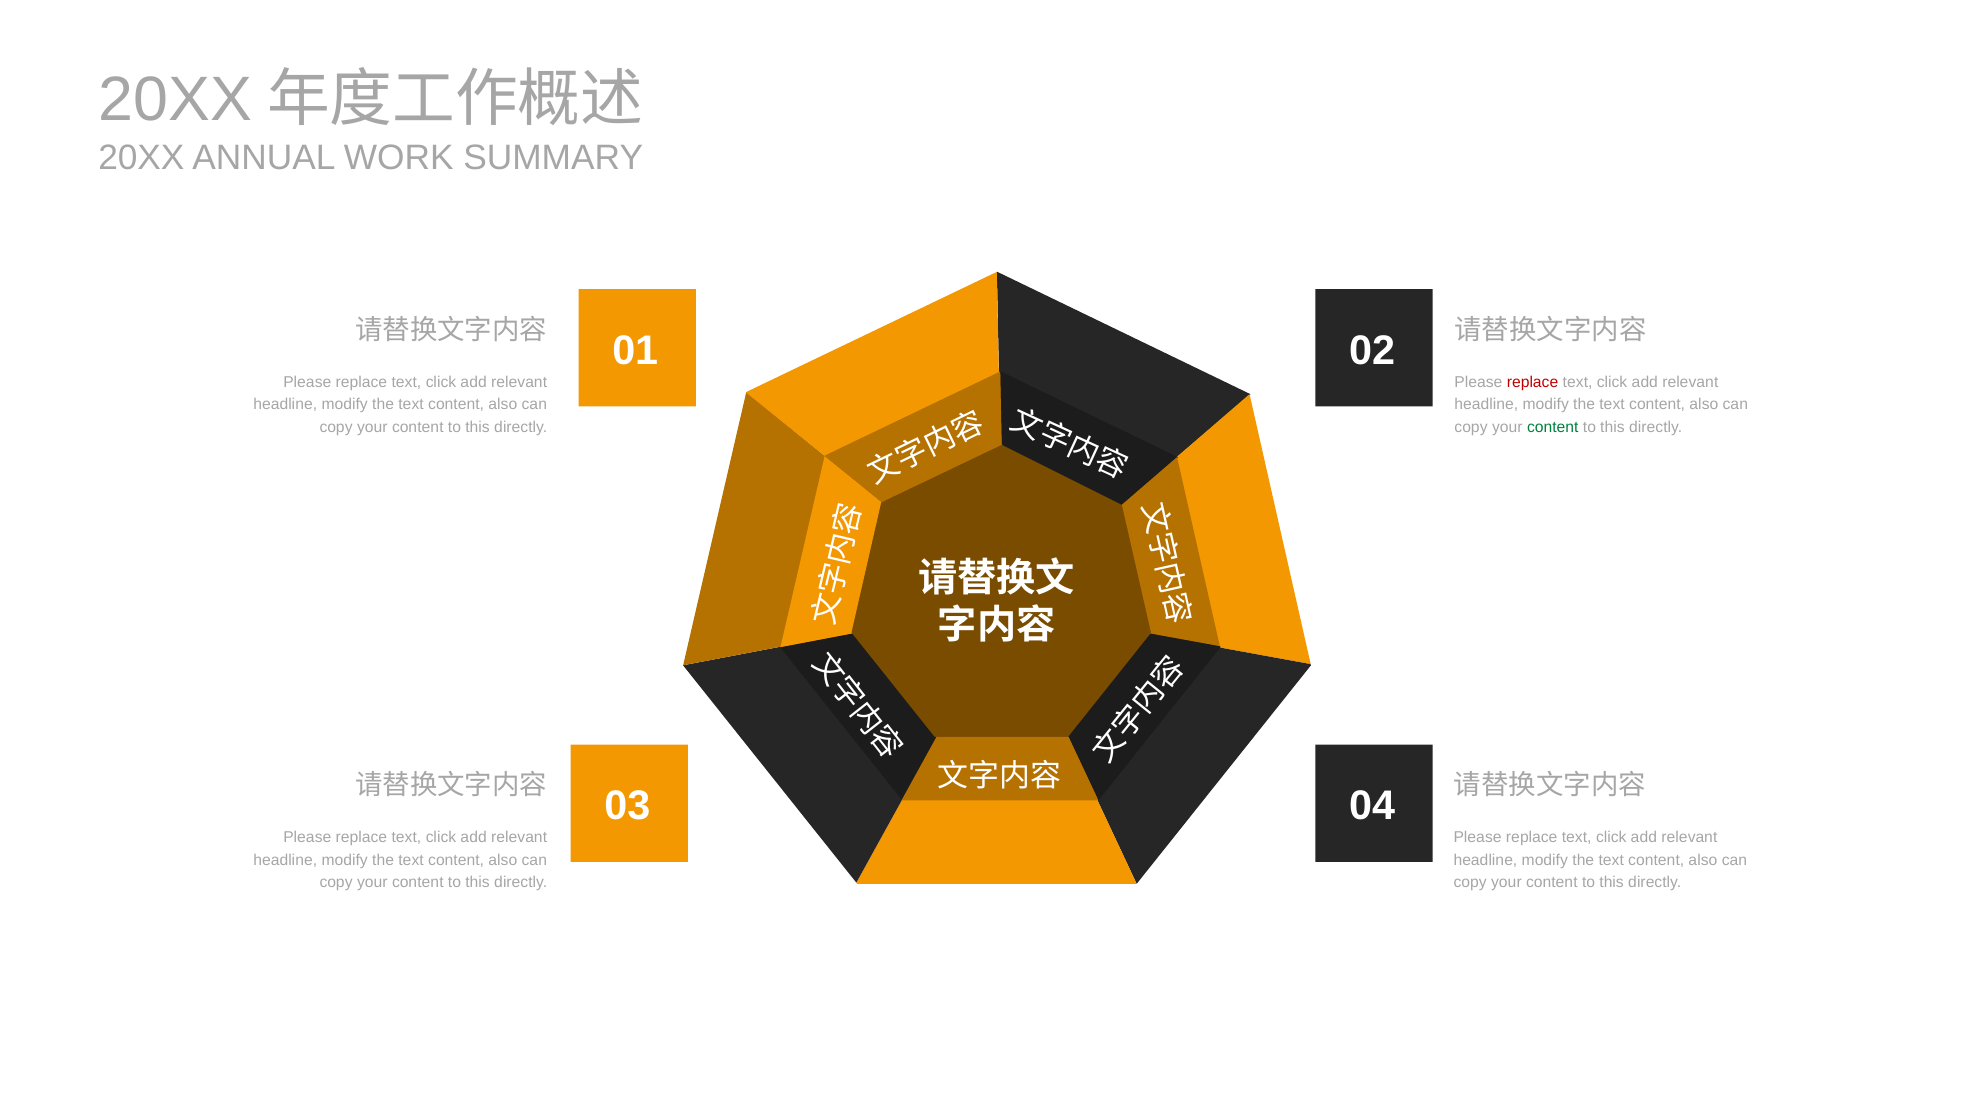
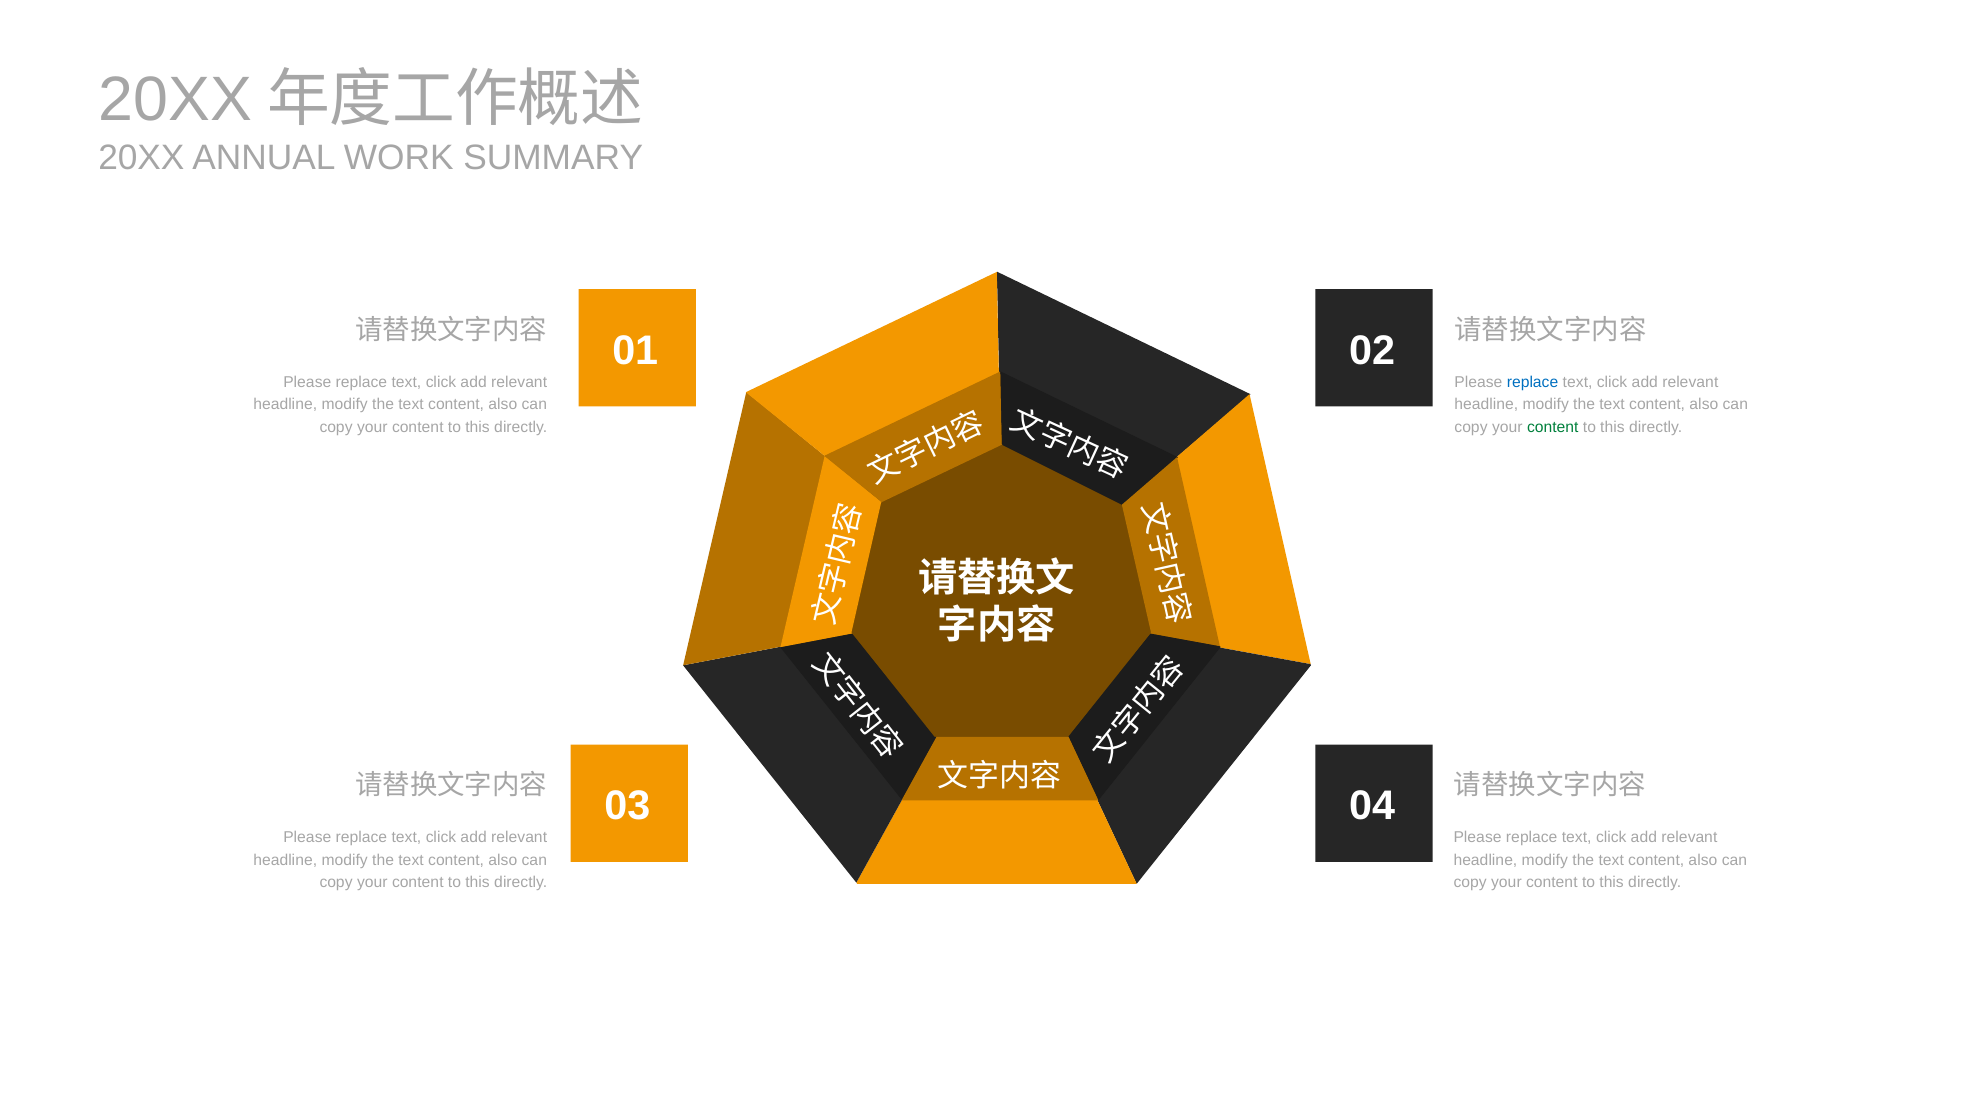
replace at (1533, 382) colour: red -> blue
